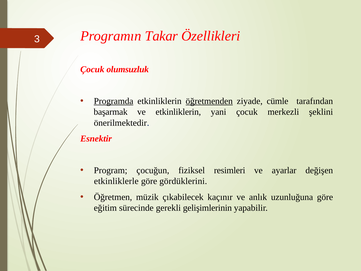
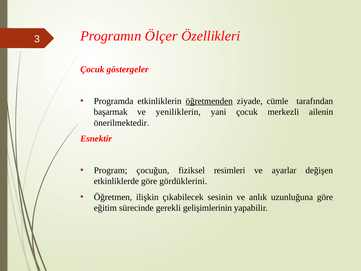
Takar: Takar -> Ölçer
olumsuzluk: olumsuzluk -> göstergeler
Programda underline: present -> none
ve etkinliklerin: etkinliklerin -> yeniliklerin
şeklini: şeklini -> ailenin
etkinliklerle: etkinliklerle -> etkinliklerde
müzik: müzik -> ilişkin
kaçınır: kaçınır -> sesinin
